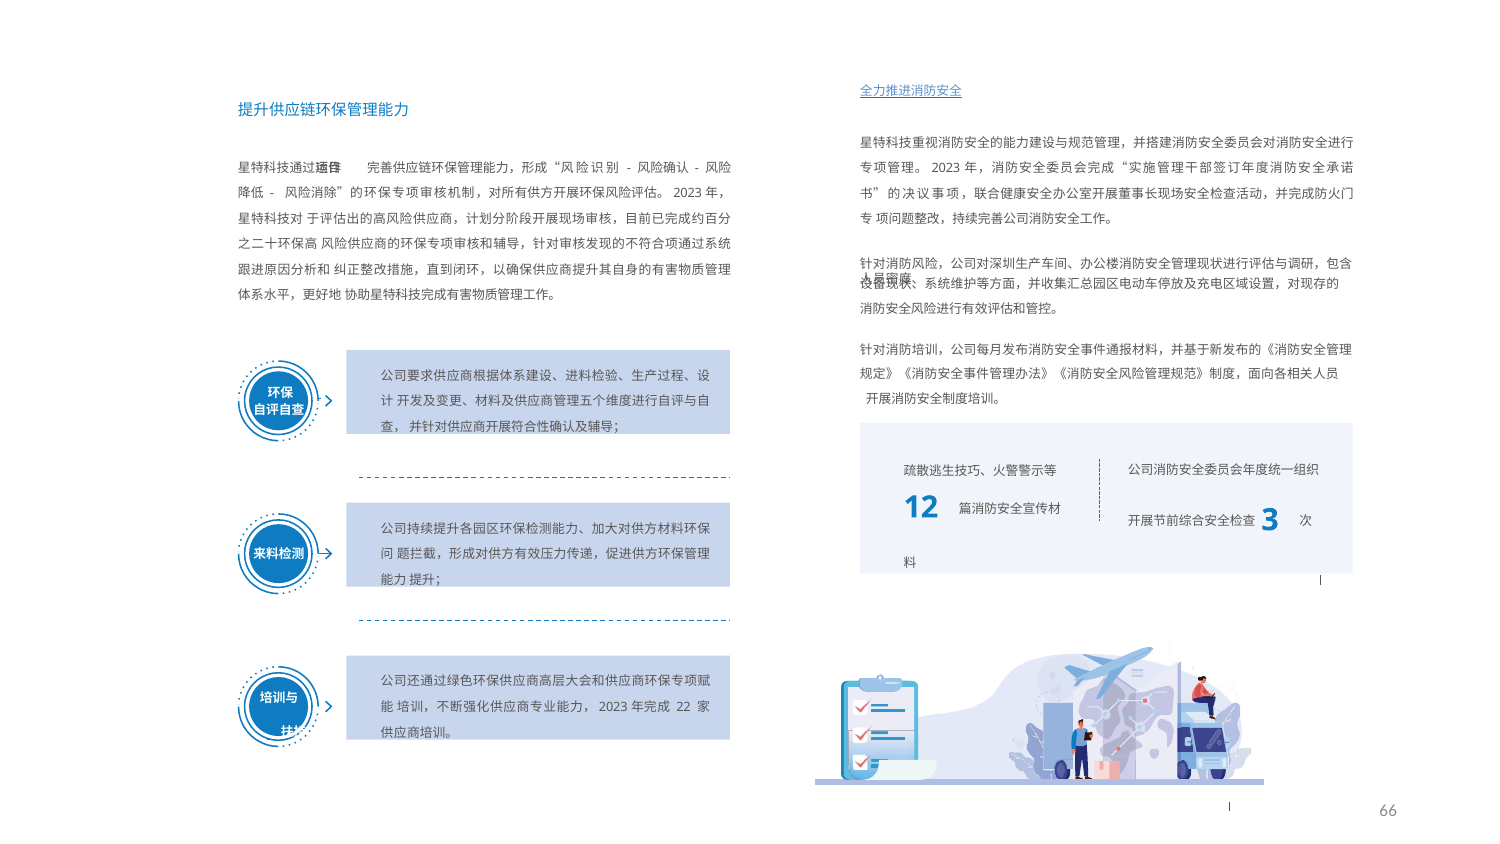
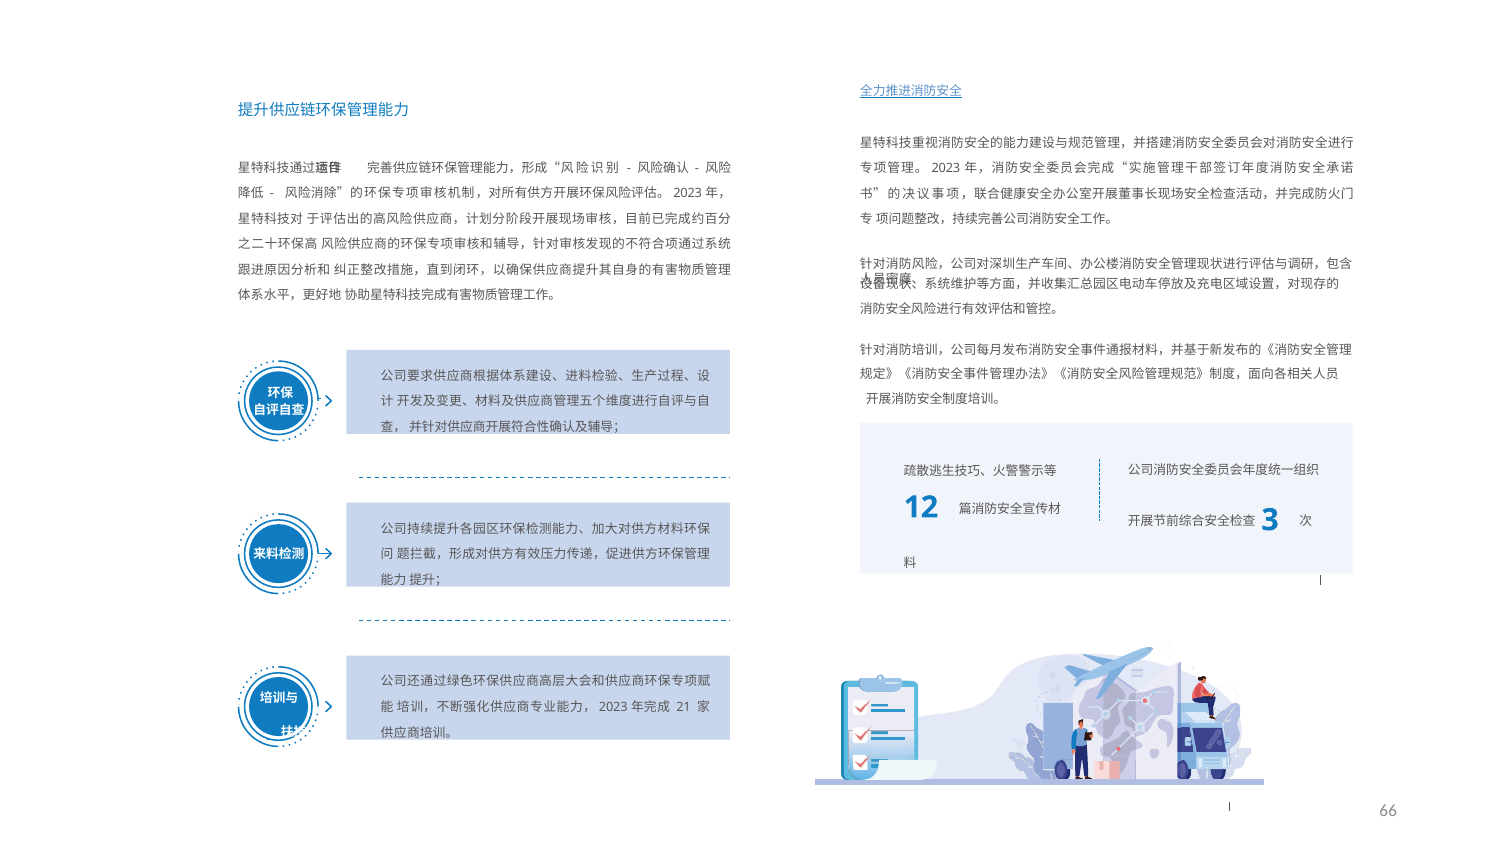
22: 22 -> 21
